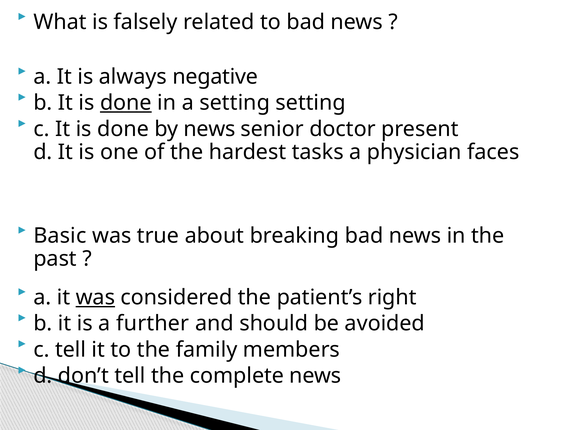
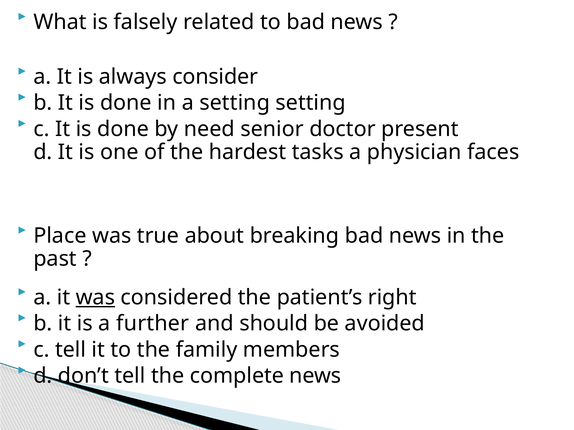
negative: negative -> consider
done at (126, 103) underline: present -> none
by news: news -> need
Basic: Basic -> Place
